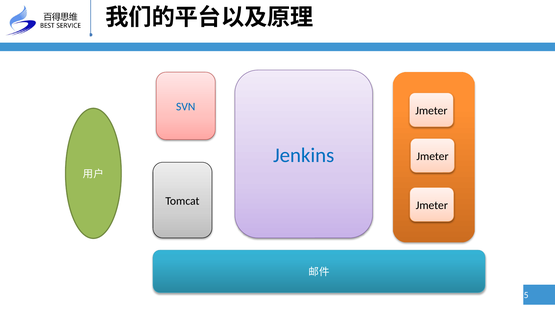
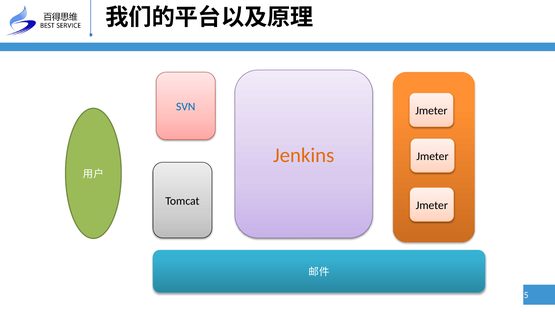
Jenkins colour: blue -> orange
